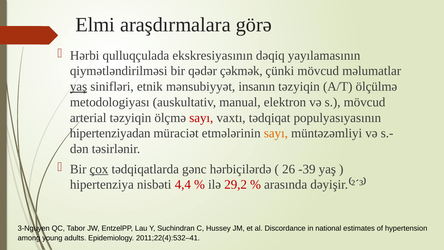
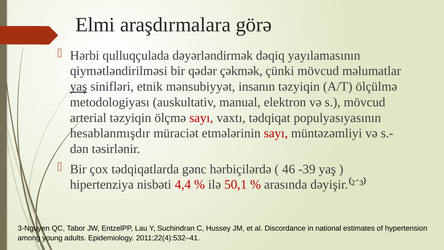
ekskresiyasının: ekskresiyasının -> dəyərləndirmək
hipertenziyadan: hipertenziyadan -> hesablanmışdır
sayı at (276, 133) colour: orange -> red
çox underline: present -> none
26: 26 -> 46
29,2: 29,2 -> 50,1
